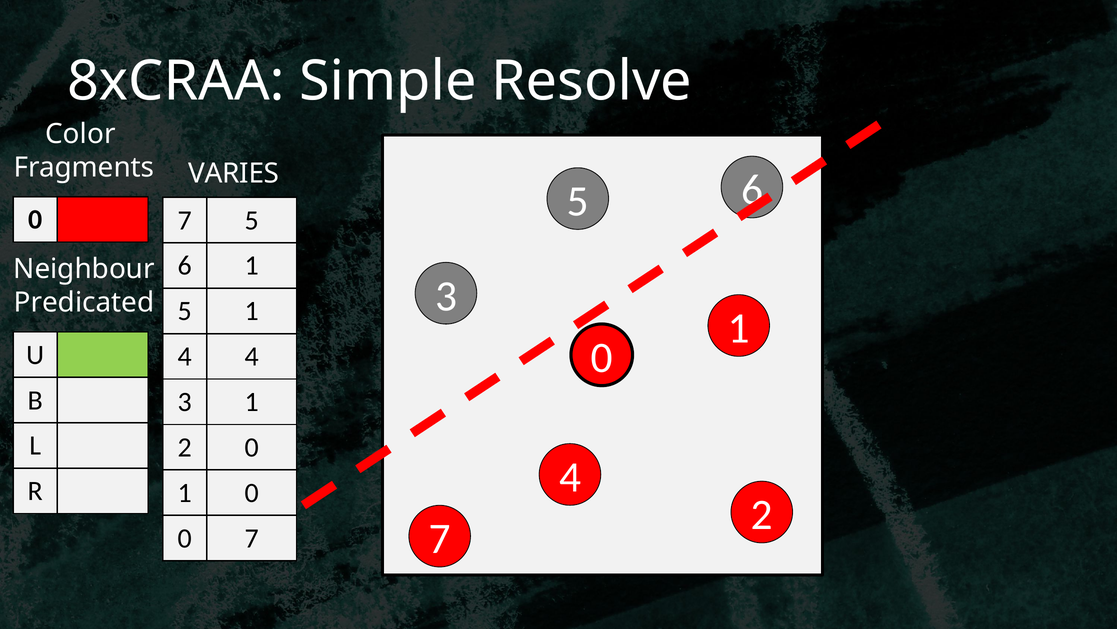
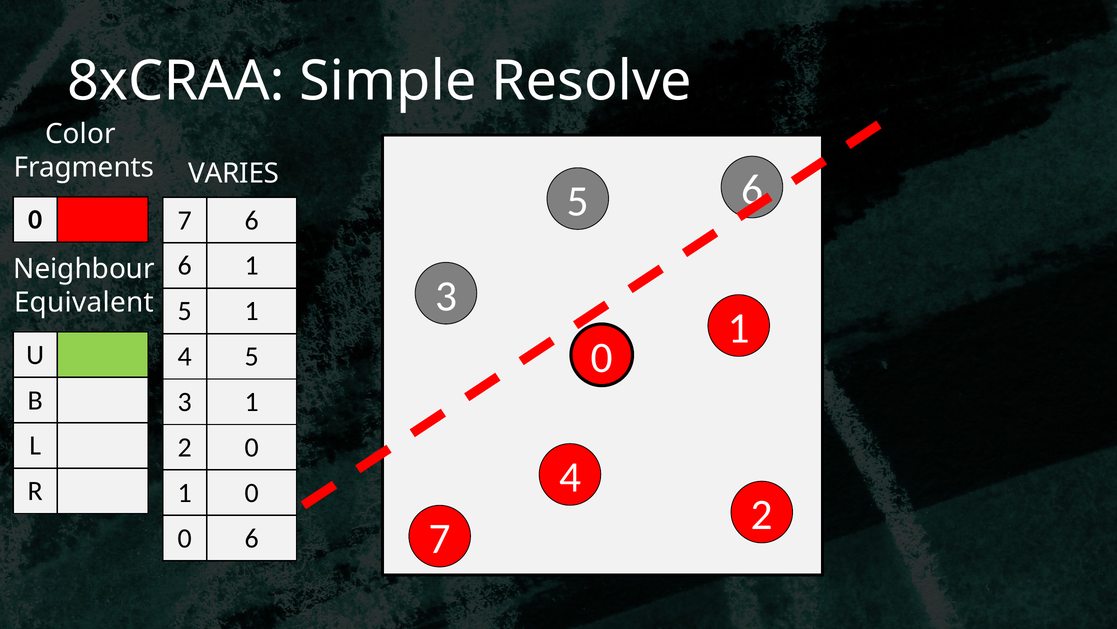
7 5: 5 -> 6
Predicated: Predicated -> Equivalent
4 4: 4 -> 5
7 at (252, 538): 7 -> 6
